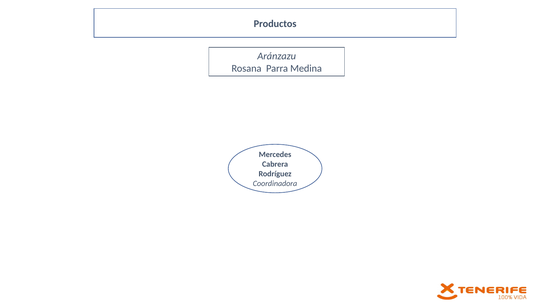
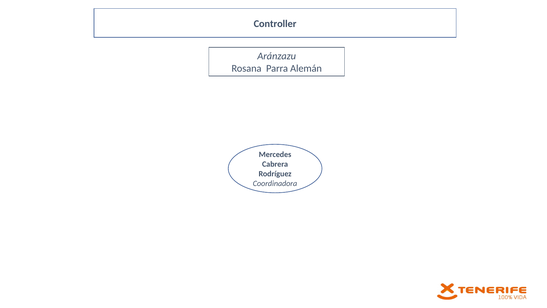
Productos: Productos -> Controller
Medina: Medina -> Alemán
